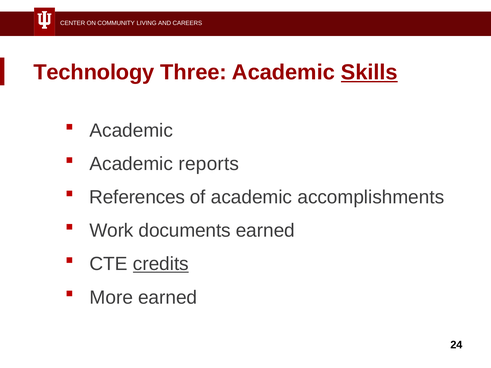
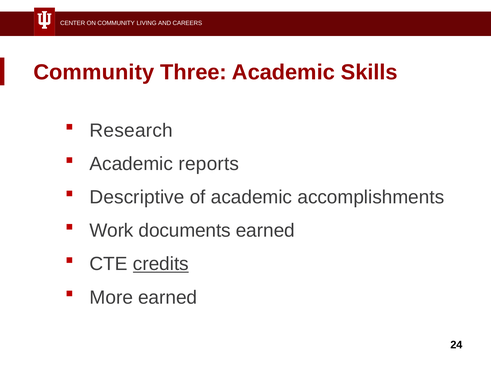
Technology at (94, 72): Technology -> Community
Skills underline: present -> none
Academic at (131, 131): Academic -> Research
References: References -> Descriptive
